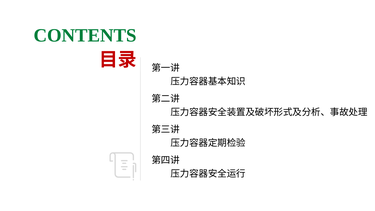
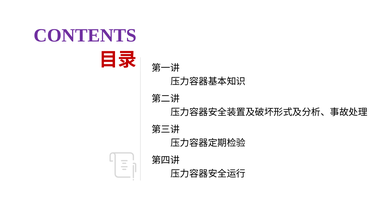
CONTENTS colour: green -> purple
